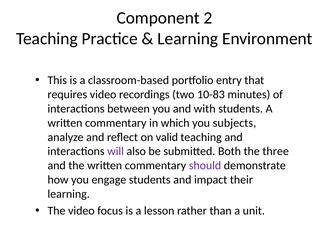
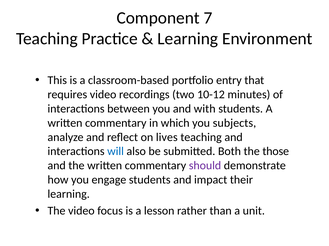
2: 2 -> 7
10-83: 10-83 -> 10-12
valid: valid -> lives
will colour: purple -> blue
three: three -> those
